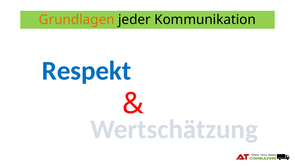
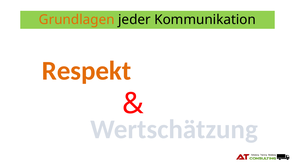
Respekt colour: blue -> orange
